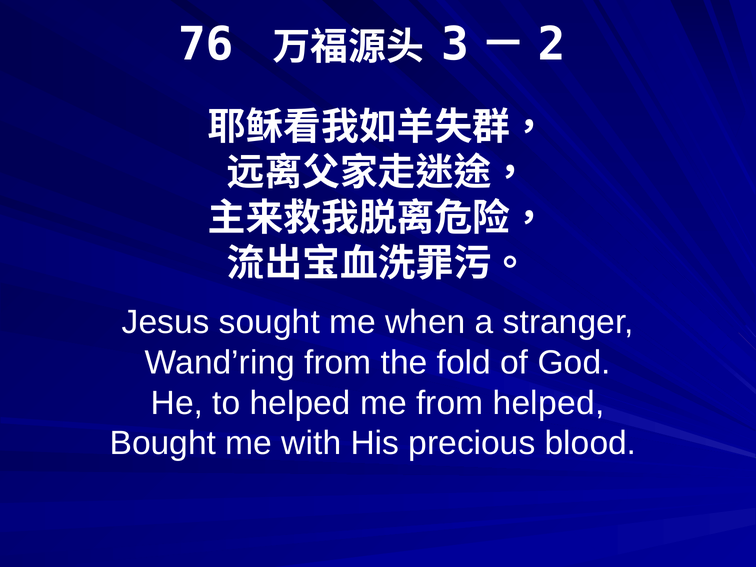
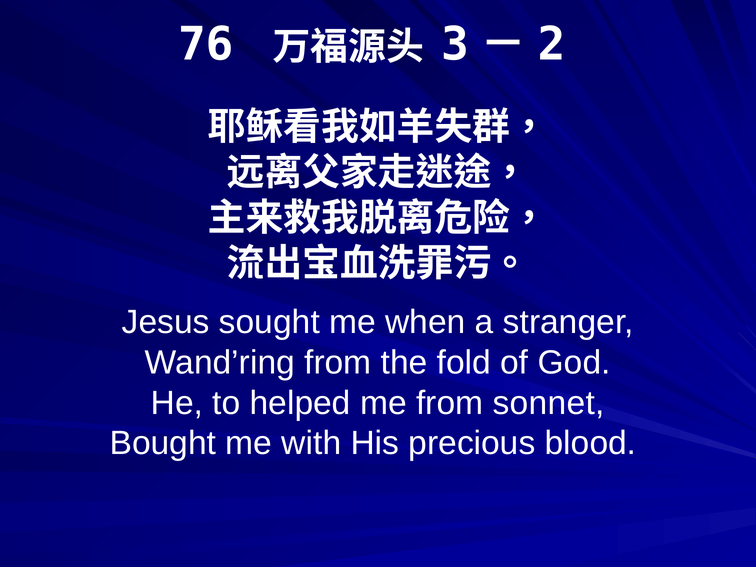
from helped: helped -> sonnet
